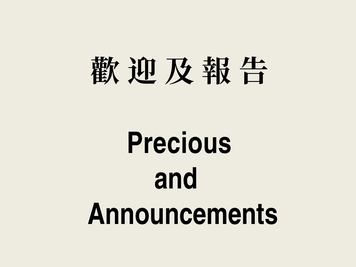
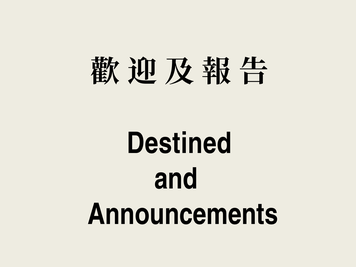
Precious: Precious -> Destined
